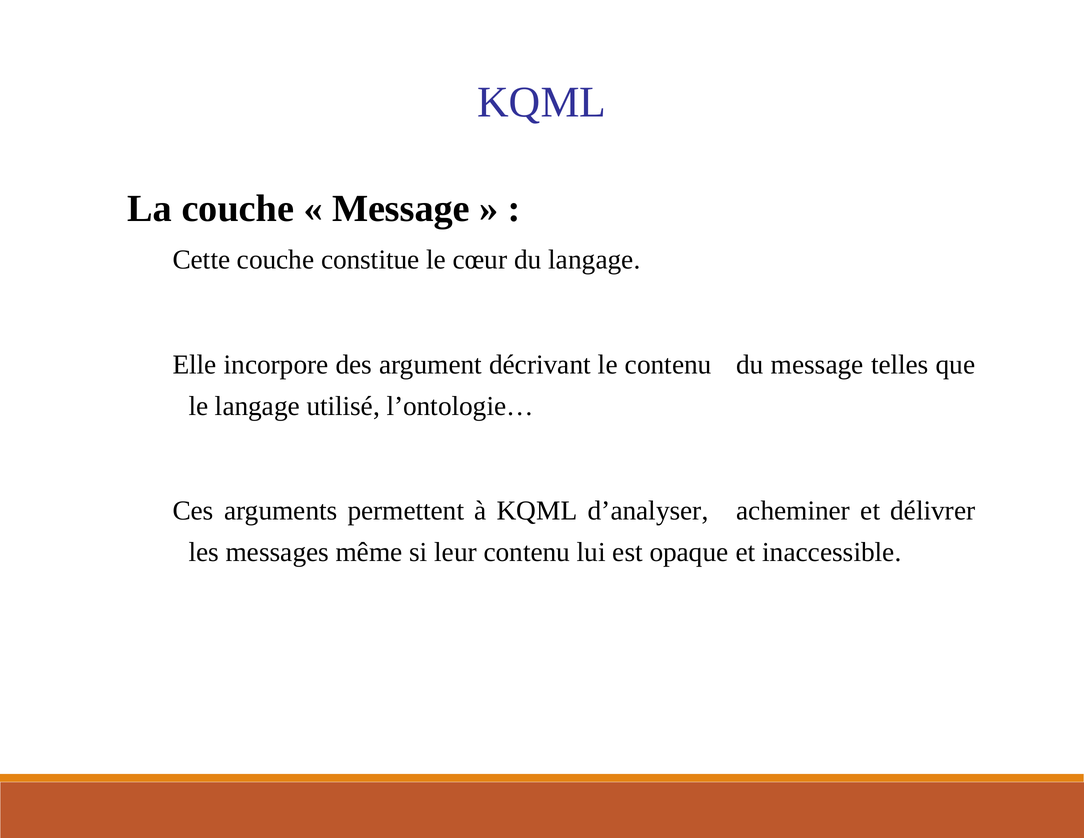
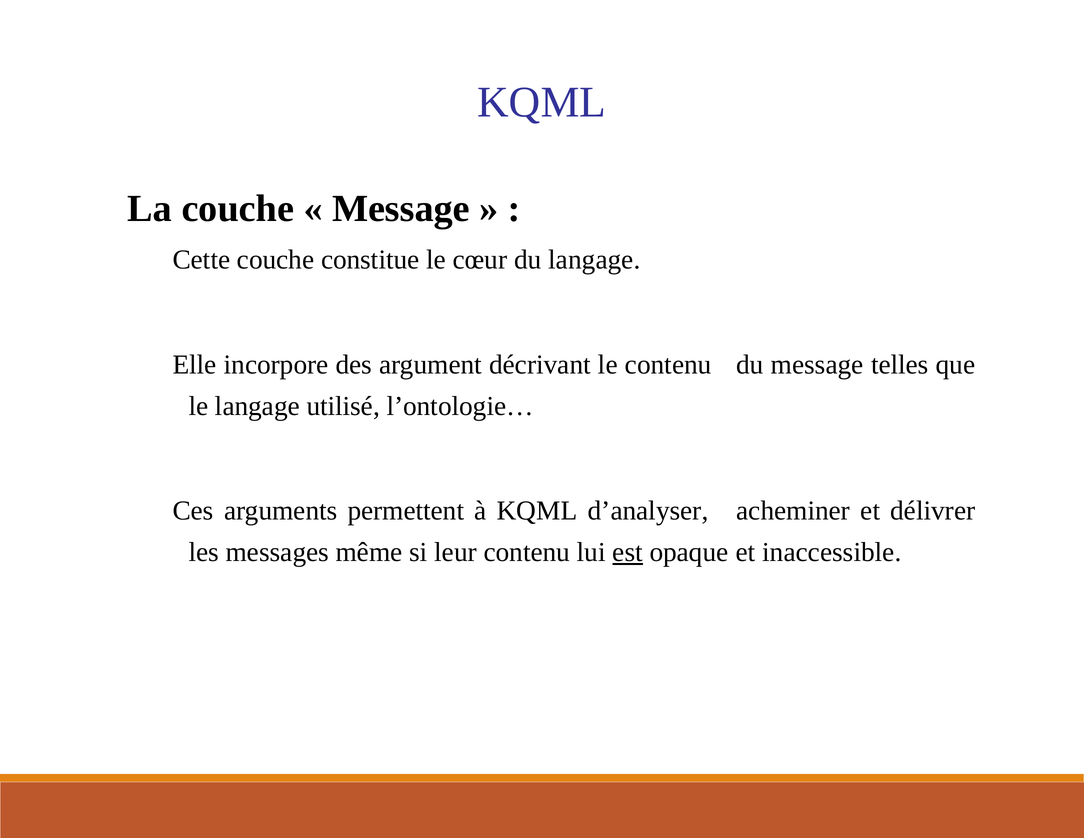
est underline: none -> present
